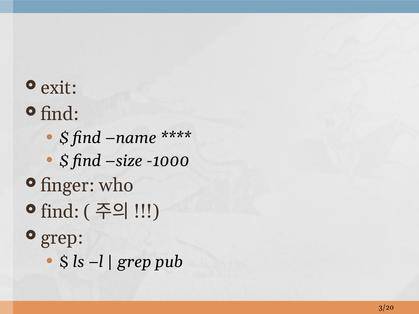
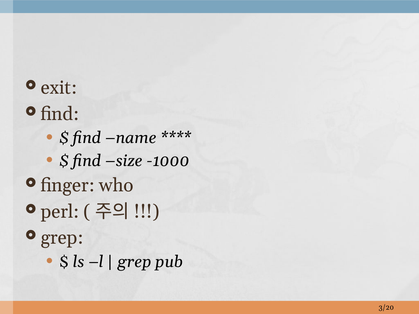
find at (60, 212): find -> perl
